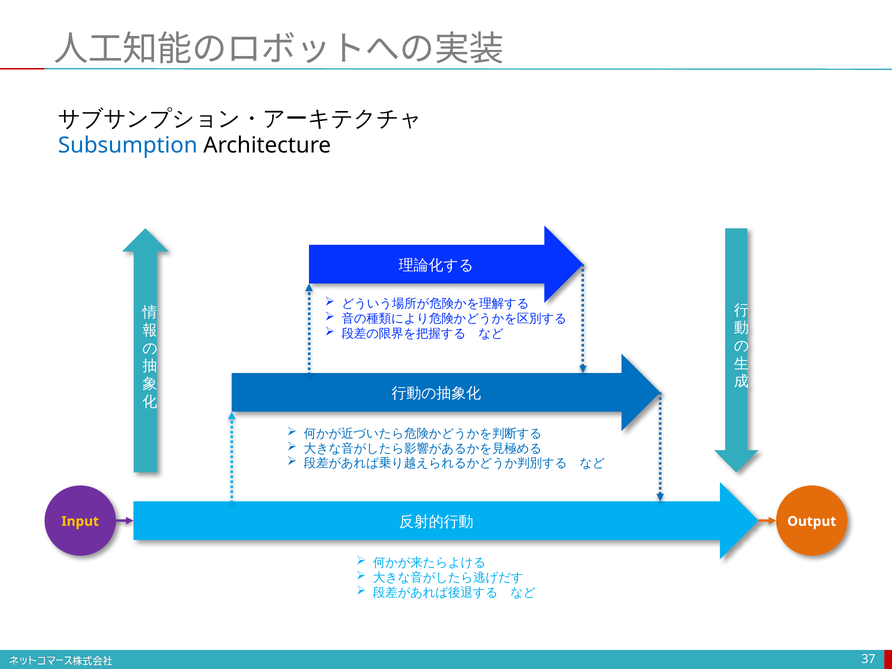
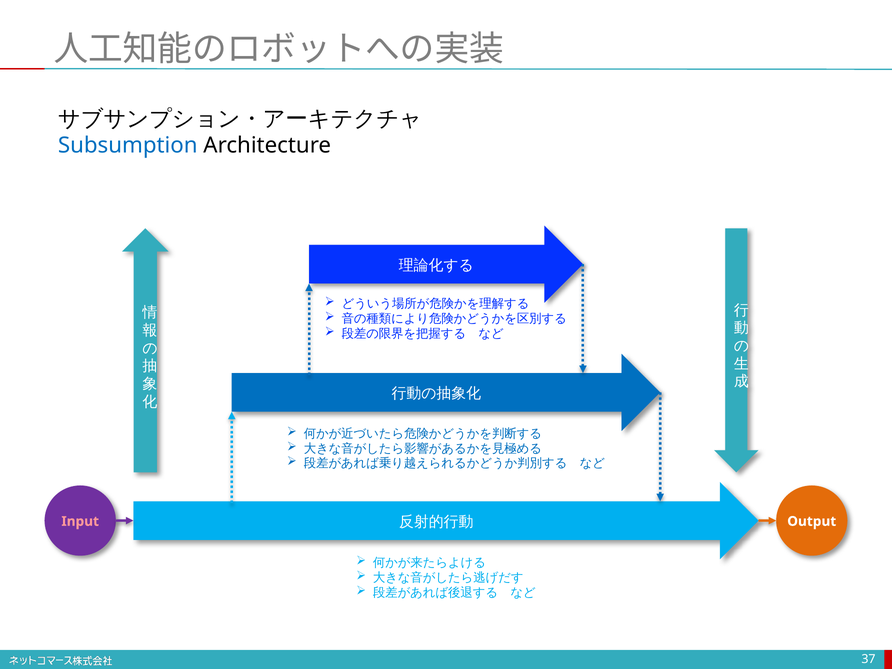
Input colour: yellow -> pink
